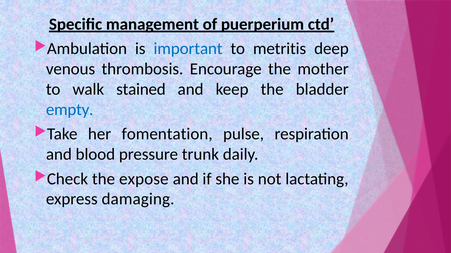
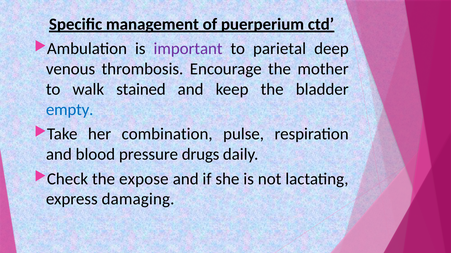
important colour: blue -> purple
metritis: metritis -> parietal
fomentation: fomentation -> combination
trunk: trunk -> drugs
